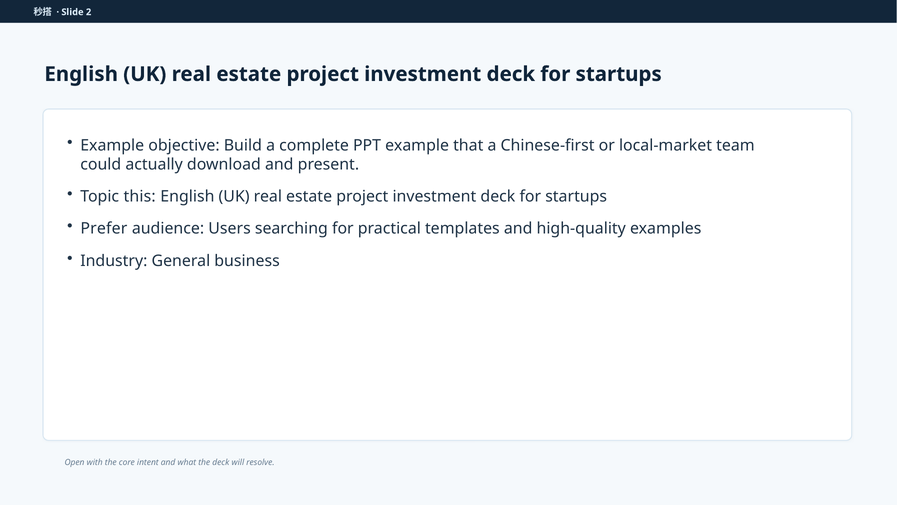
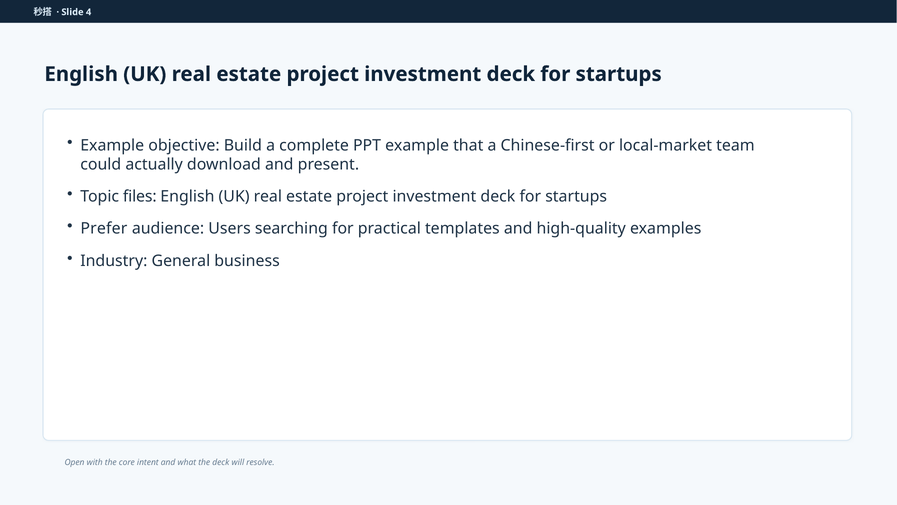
2: 2 -> 4
this: this -> files
